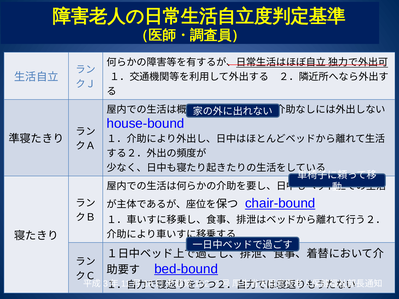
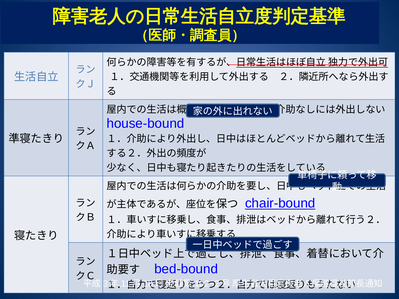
bed-bound underline: present -> none
